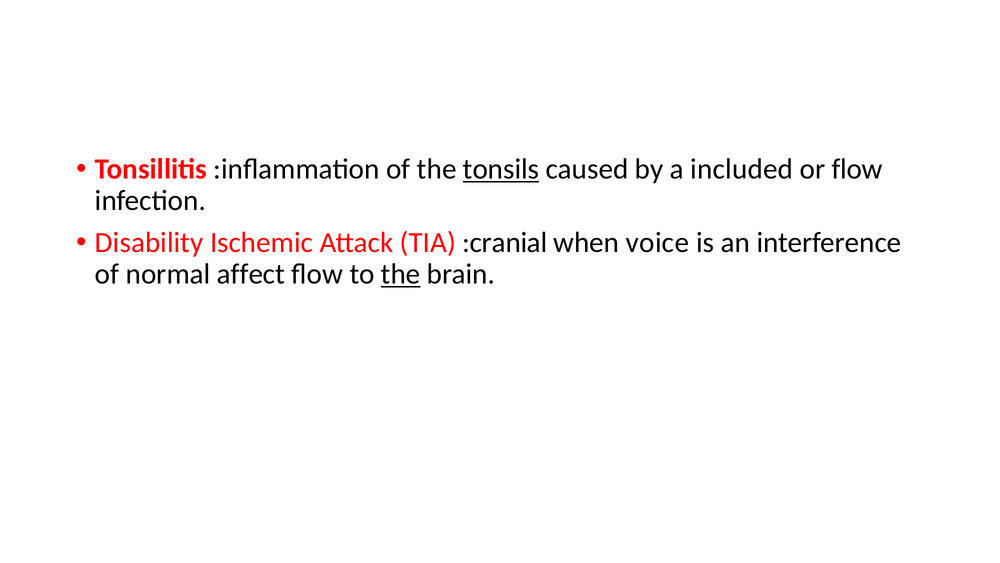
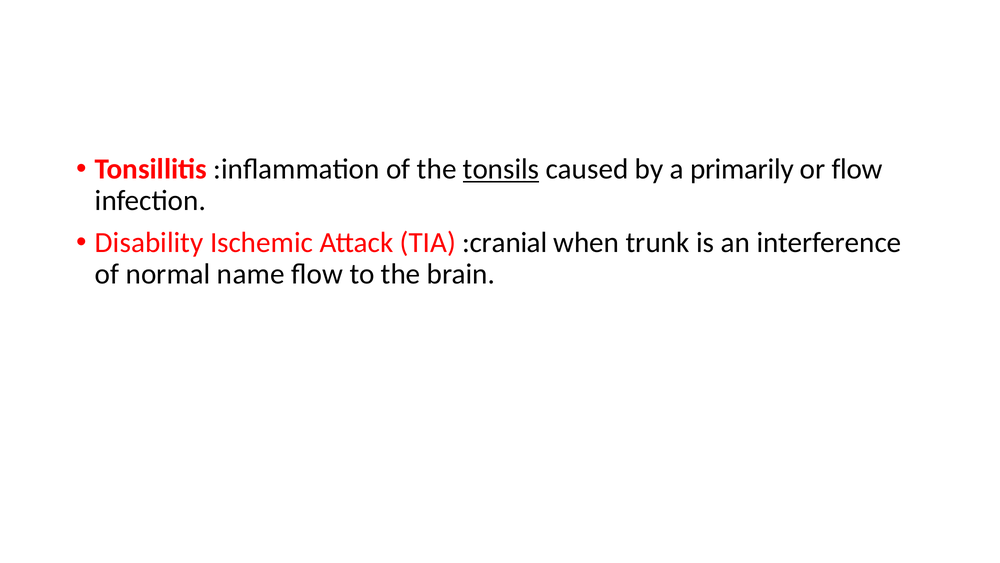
included: included -> primarily
voice: voice -> trunk
affect: affect -> name
the at (401, 274) underline: present -> none
